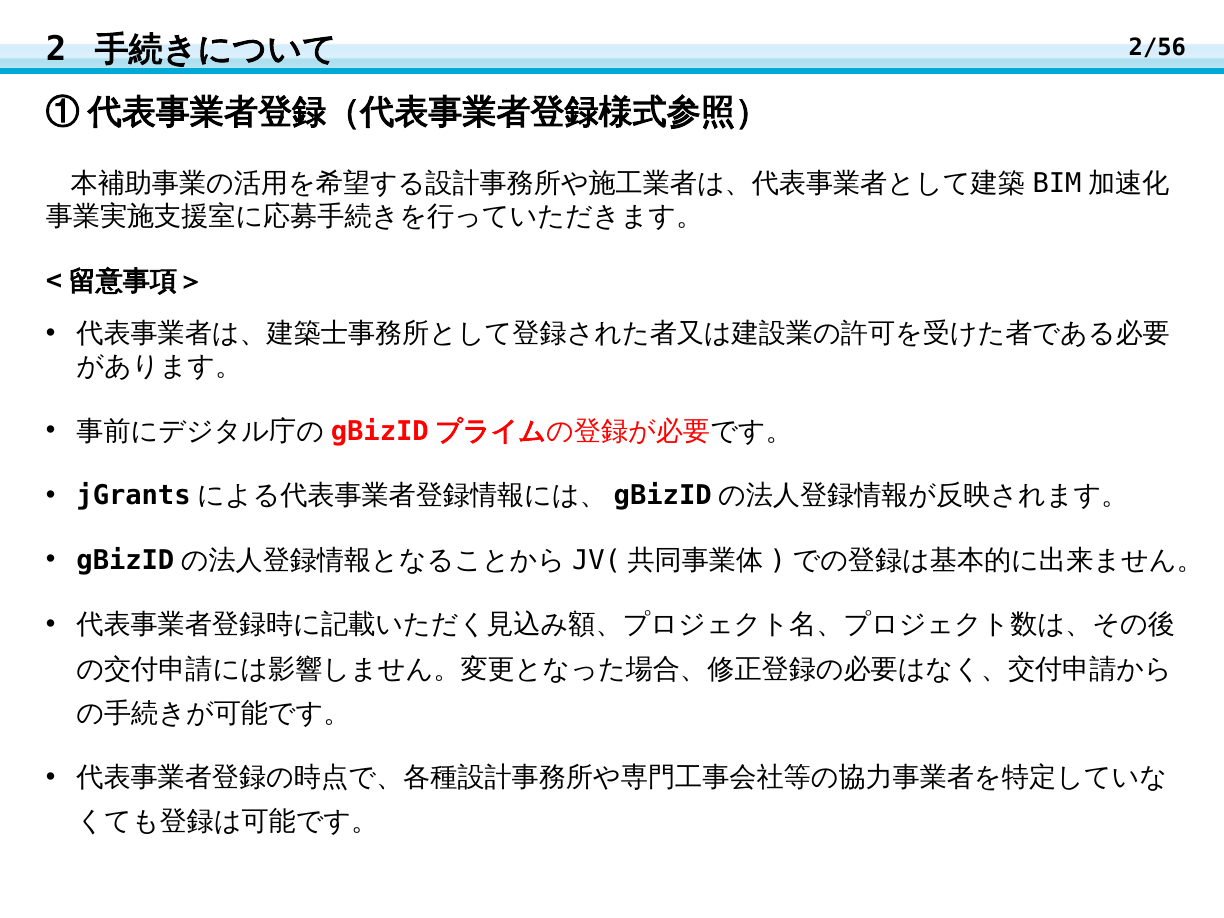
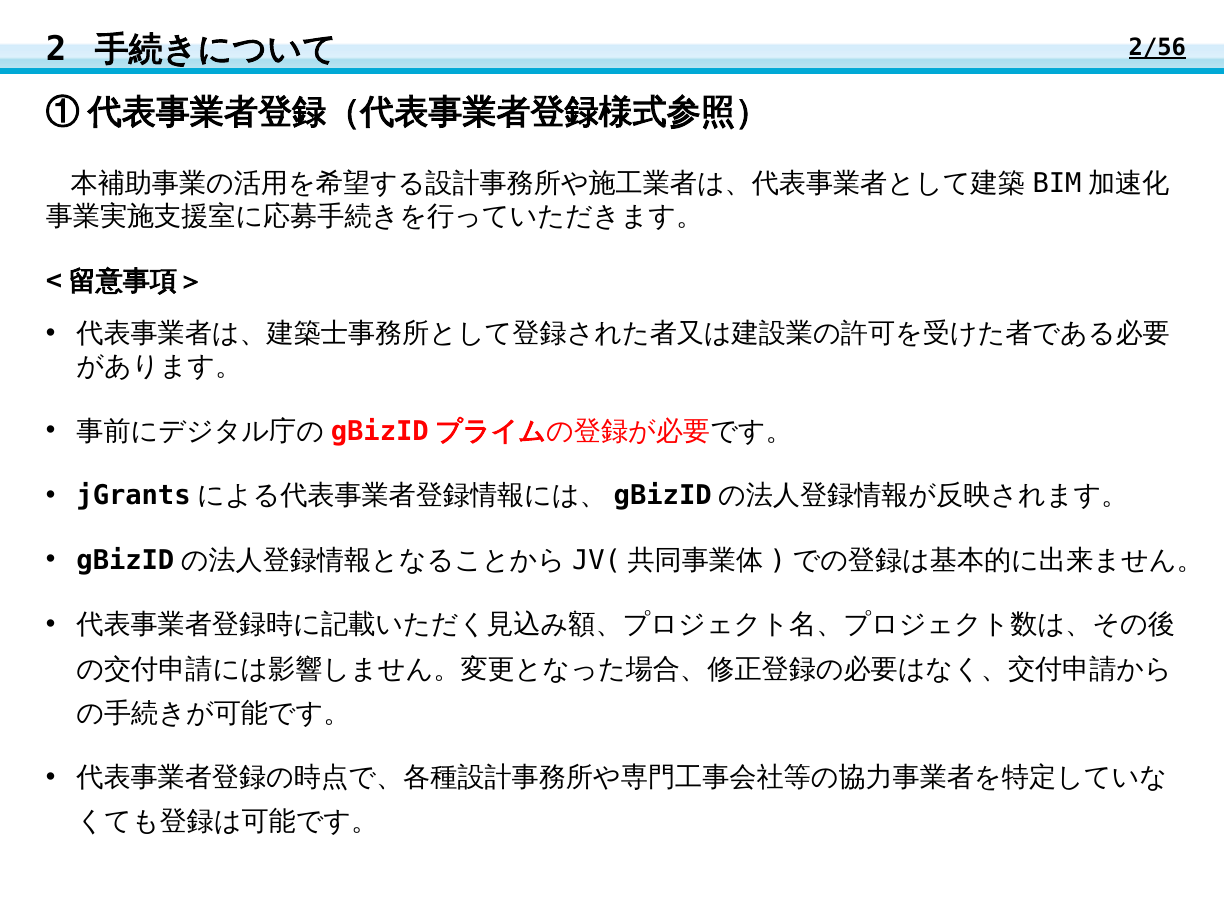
2/56 underline: none -> present
